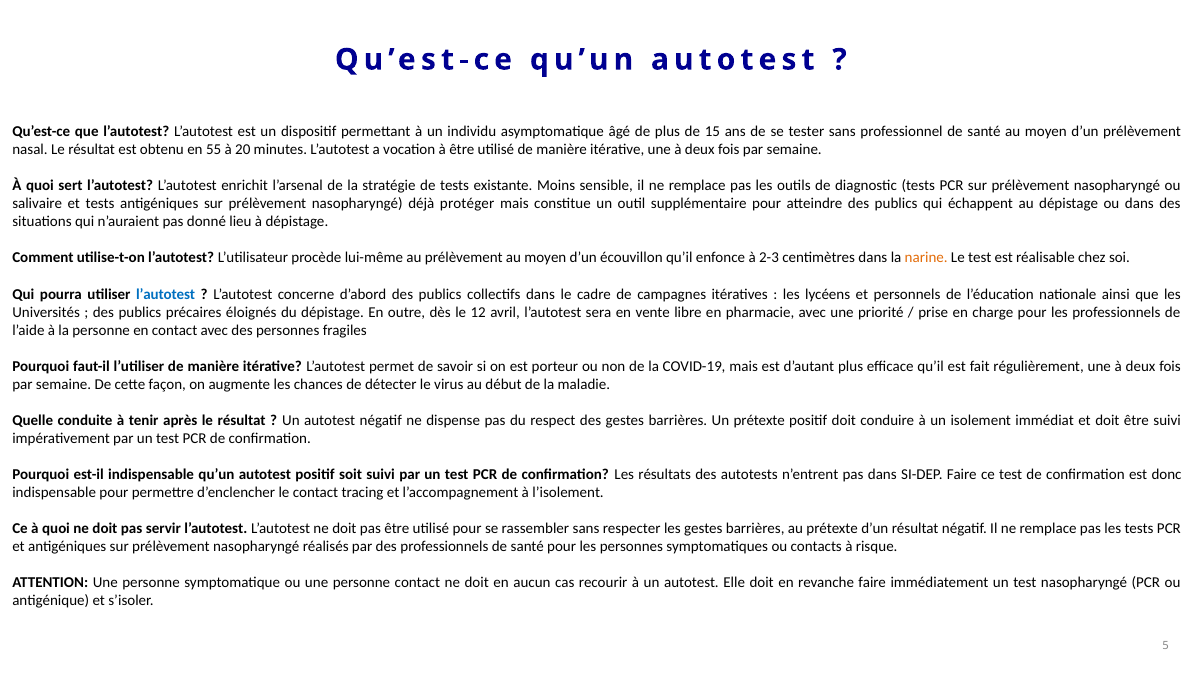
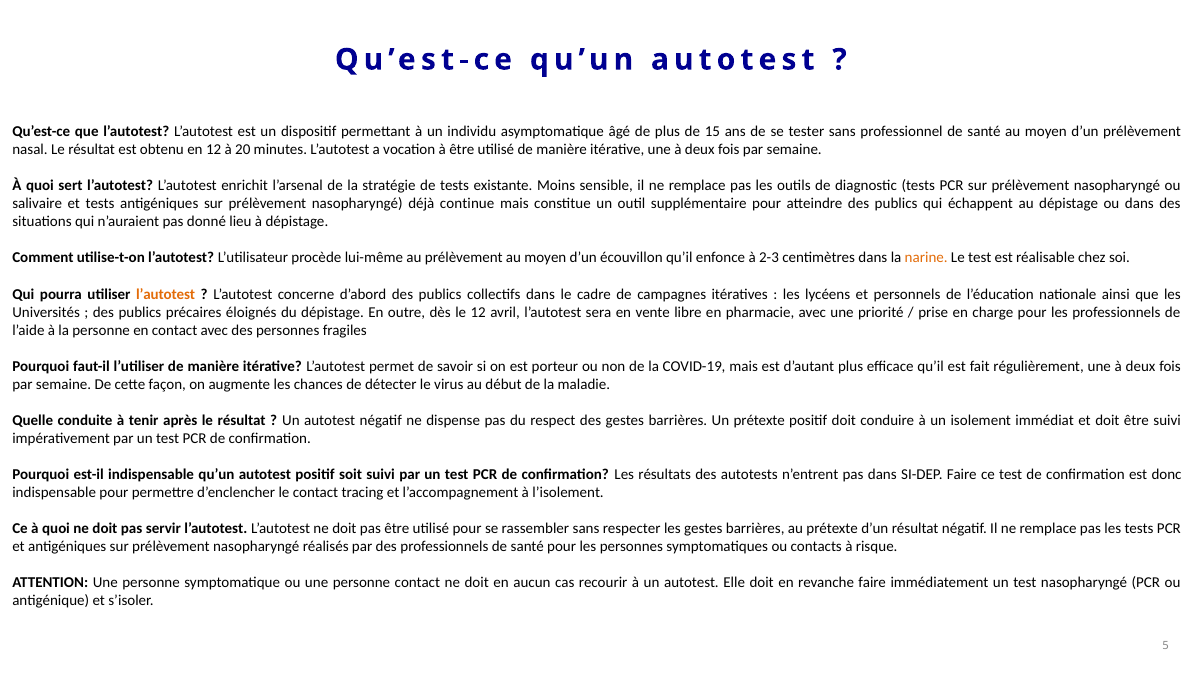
en 55: 55 -> 12
protéger: protéger -> continue
l’autotest at (166, 294) colour: blue -> orange
